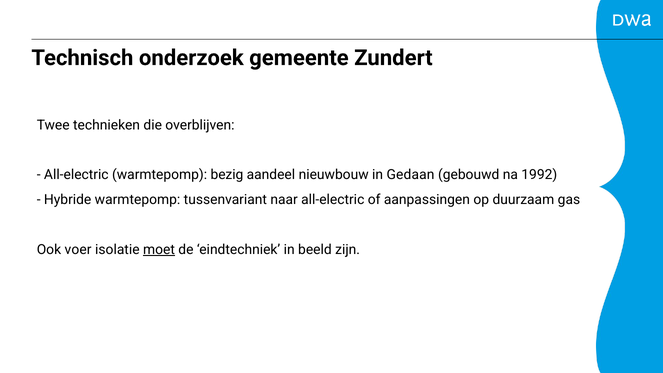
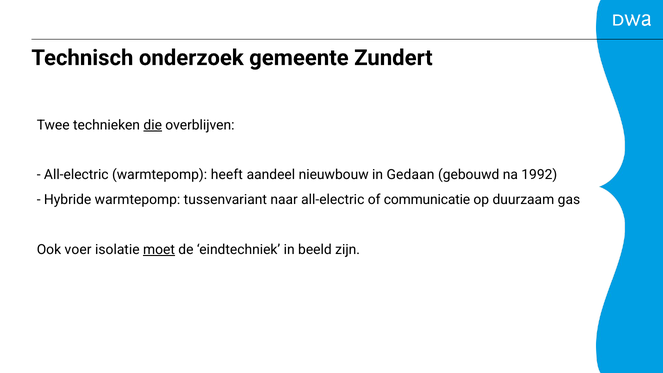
die underline: none -> present
bezig: bezig -> heeft
aanpassingen: aanpassingen -> communicatie
